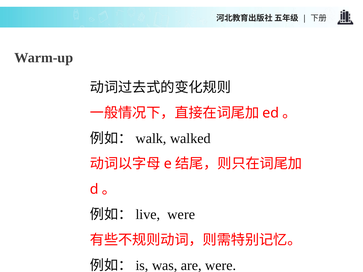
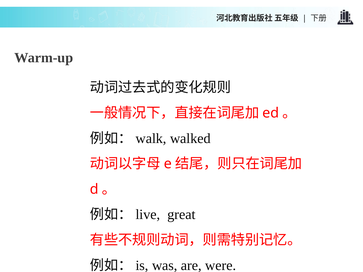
were at (181, 215): were -> great
